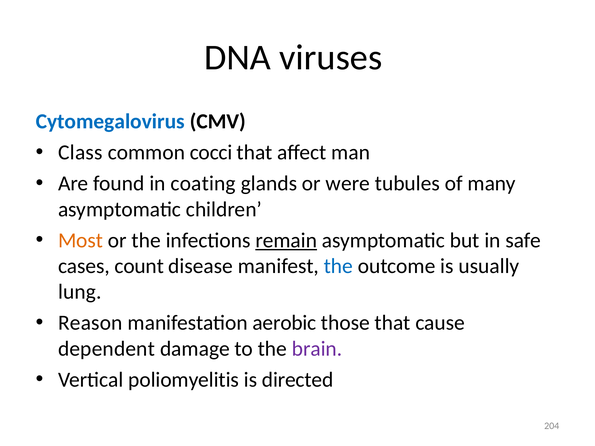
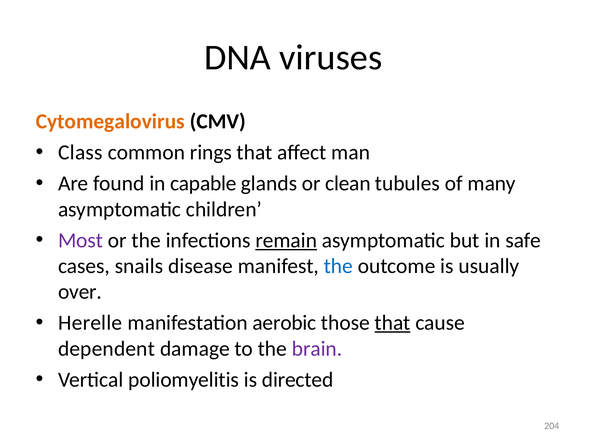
Cytomegalovirus colour: blue -> orange
cocci: cocci -> rings
coating: coating -> capable
were: were -> clean
Most colour: orange -> purple
count: count -> snails
lung: lung -> over
Reason: Reason -> Herelle
that at (393, 323) underline: none -> present
